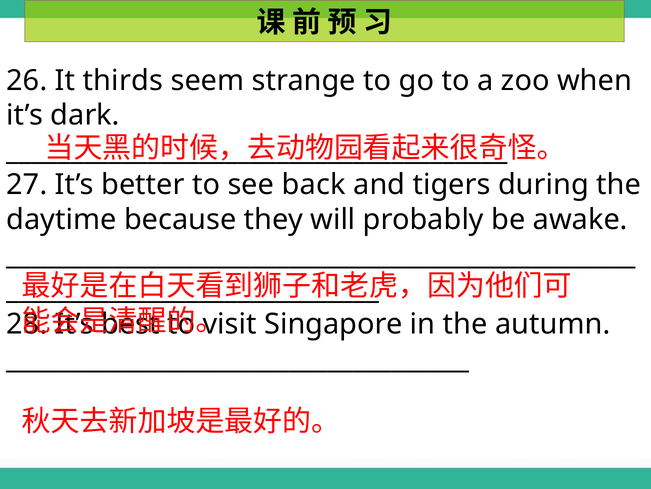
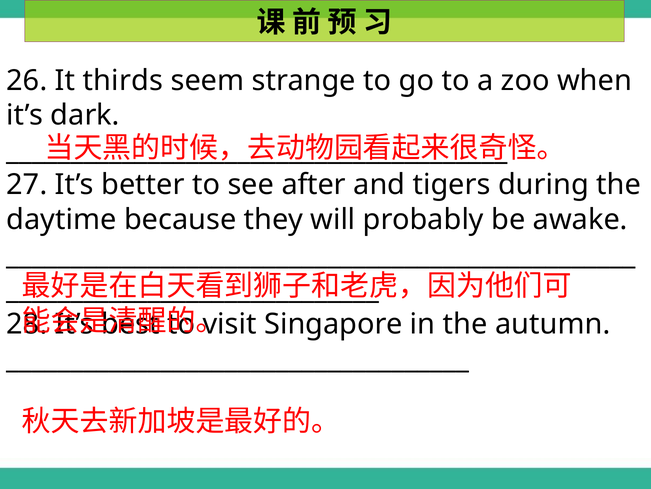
back: back -> after
